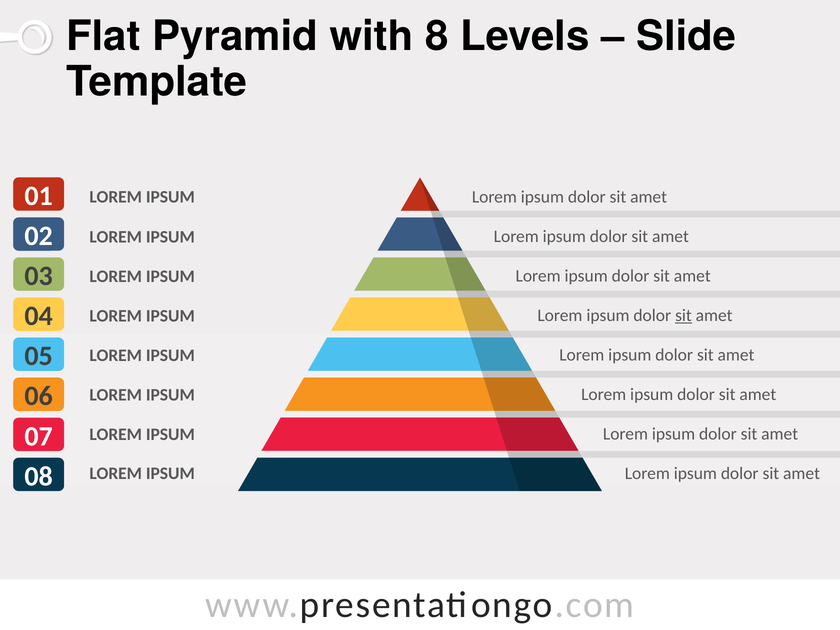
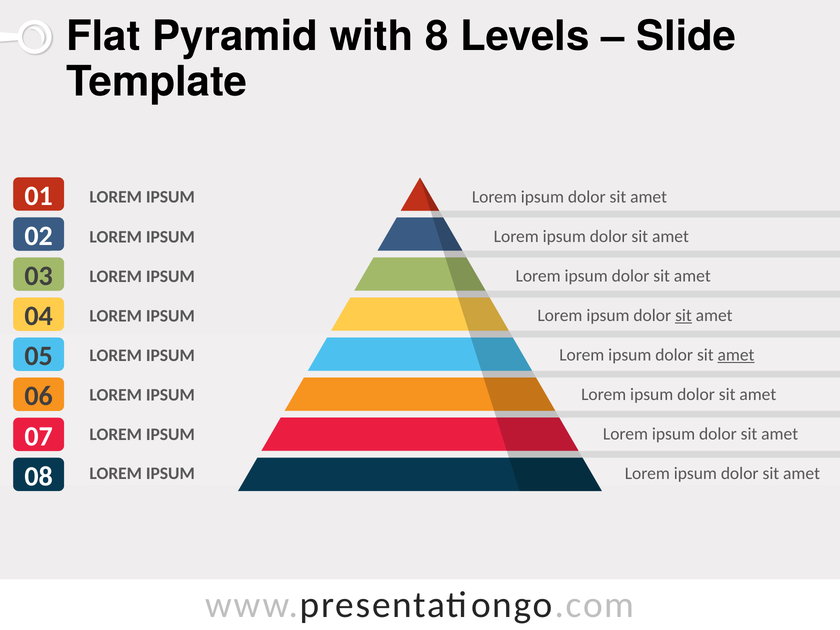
amet at (736, 355) underline: none -> present
